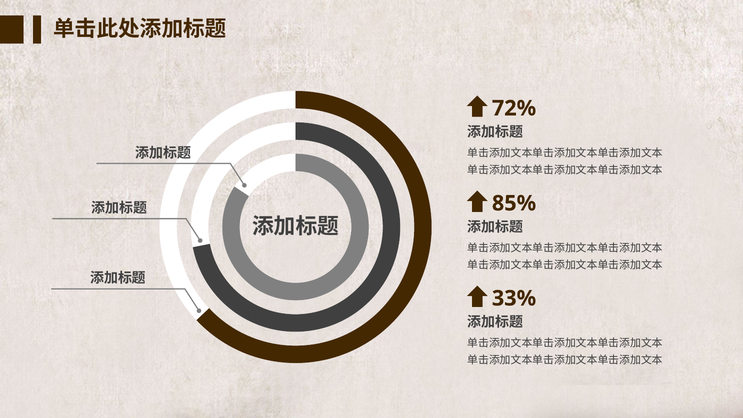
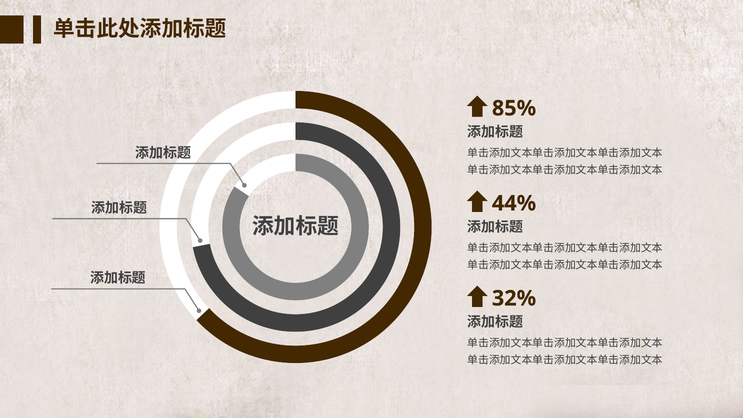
72%: 72% -> 85%
85%: 85% -> 44%
33%: 33% -> 32%
